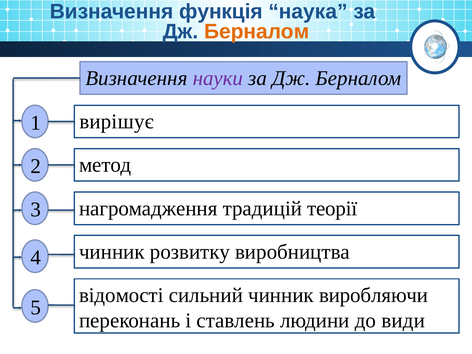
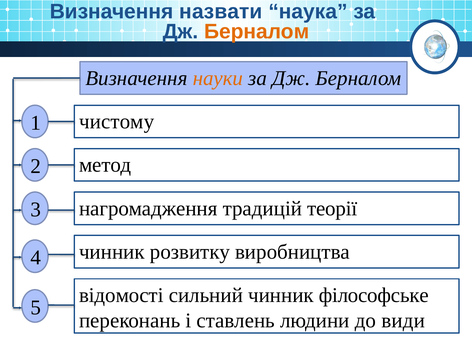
функція: функція -> назвати
науки colour: purple -> orange
вирішує: вирішує -> чистому
виробляючи: виробляючи -> філософське
